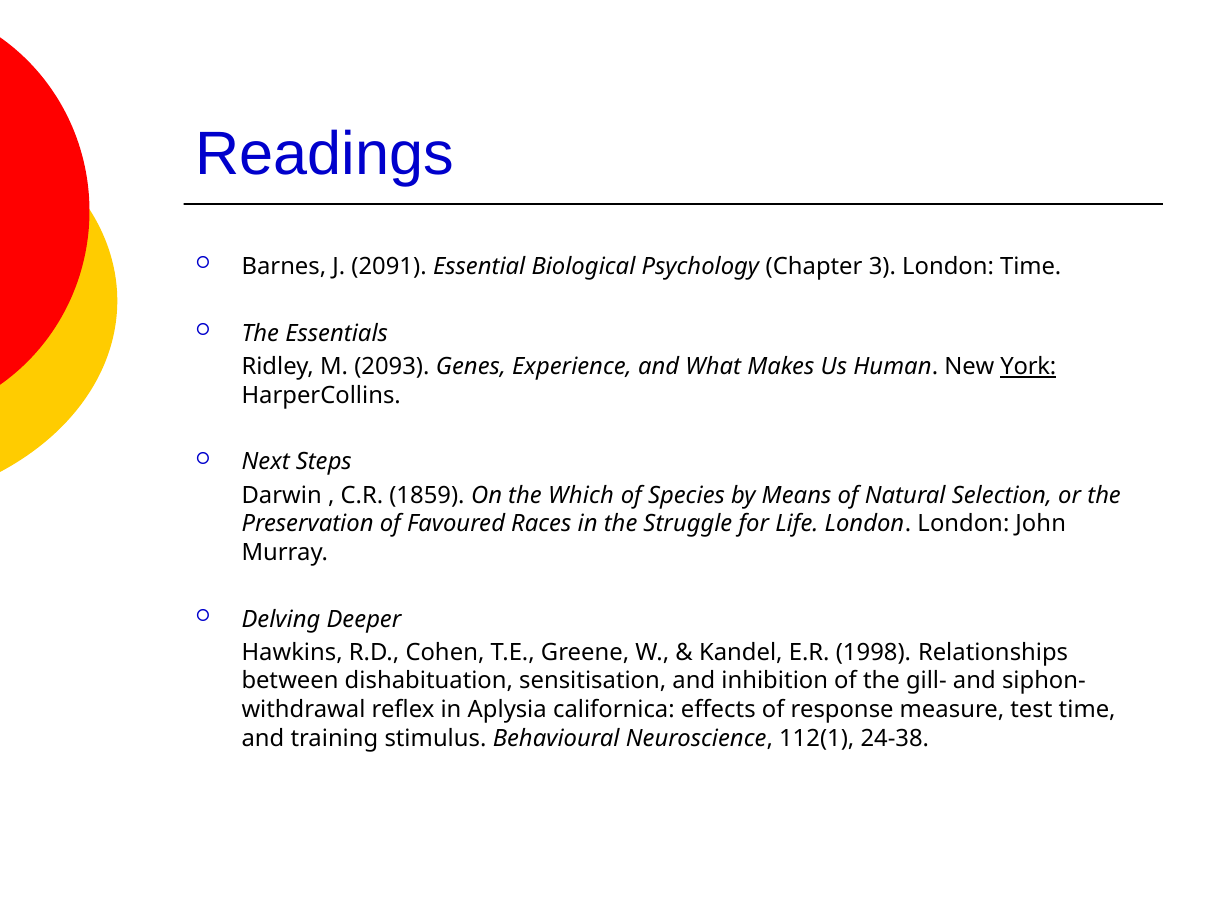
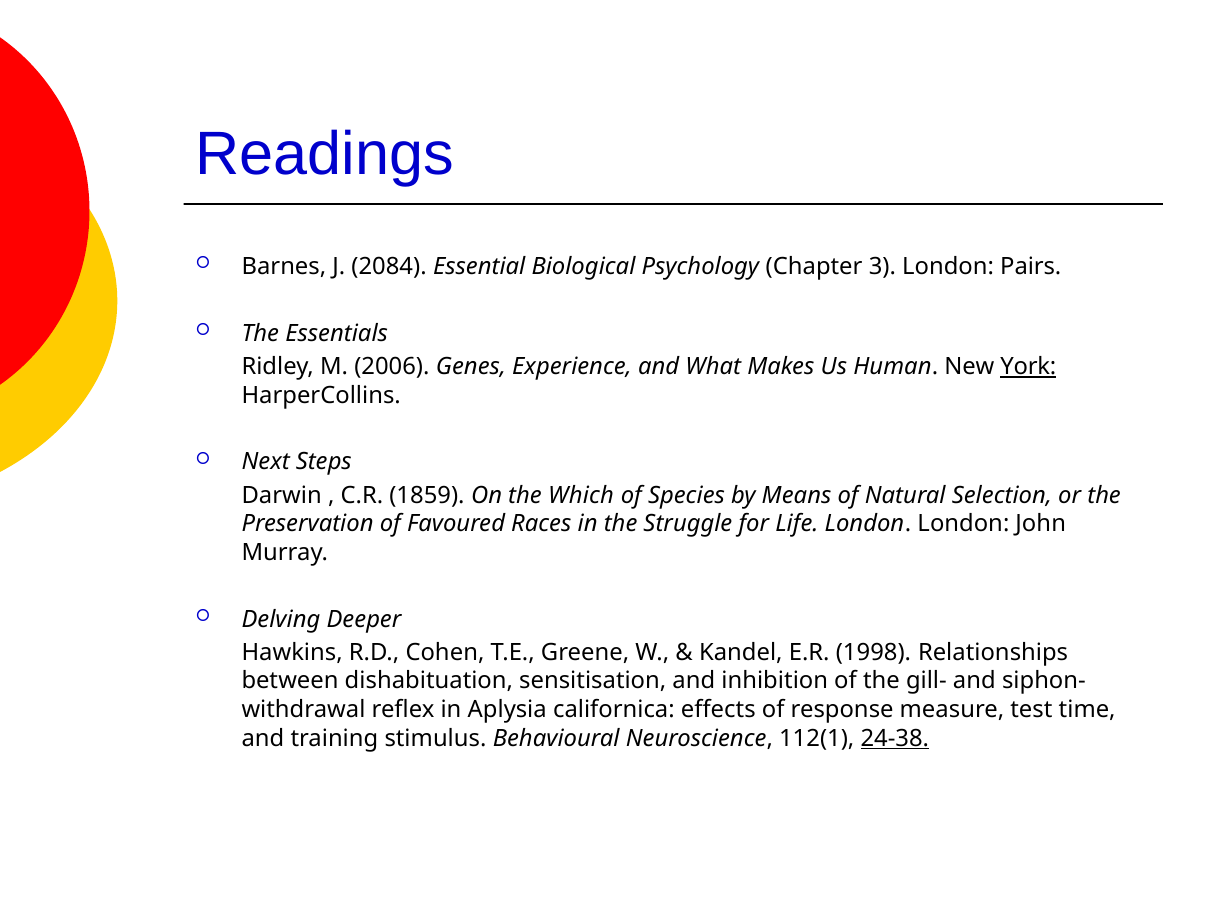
2091: 2091 -> 2084
London Time: Time -> Pairs
2093: 2093 -> 2006
24-38 underline: none -> present
